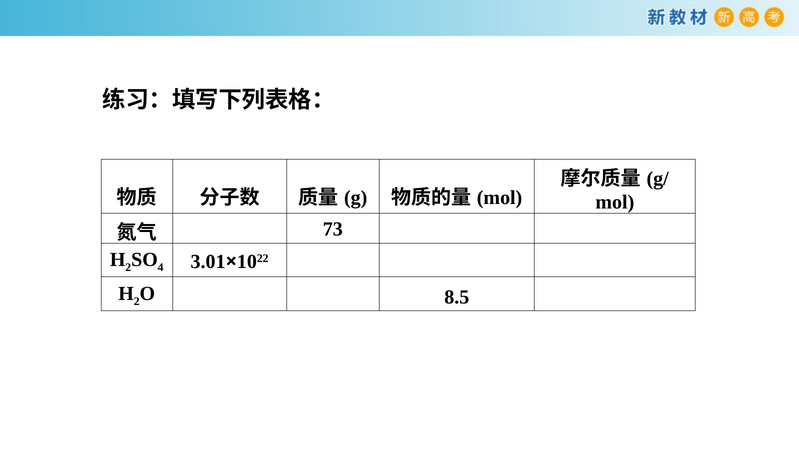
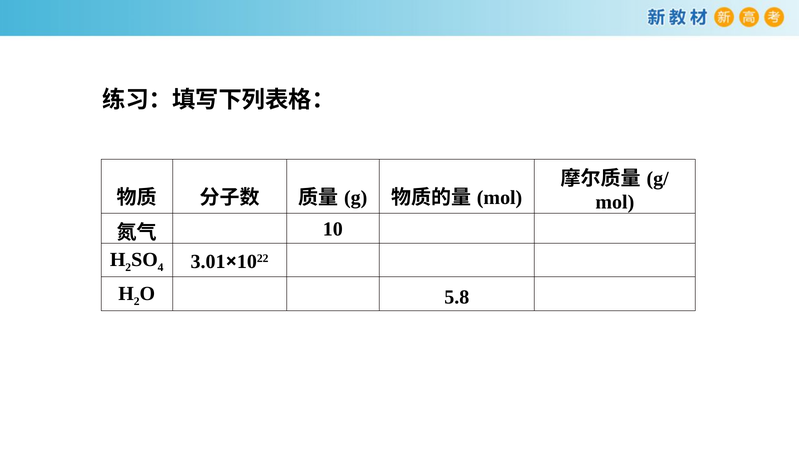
73: 73 -> 10
8.5: 8.5 -> 5.8
